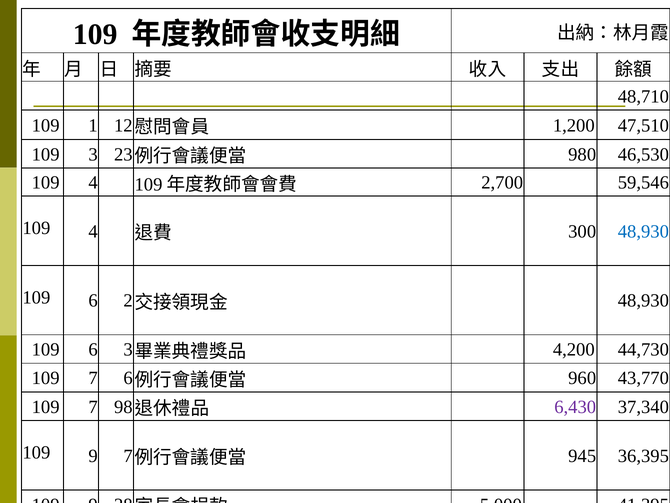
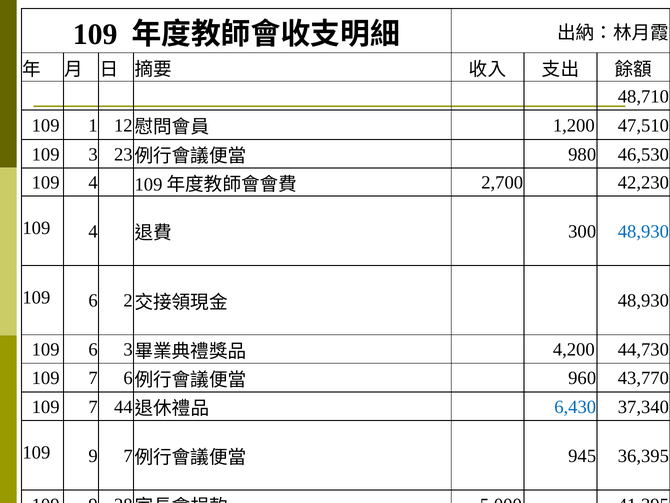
59,546: 59,546 -> 42,230
98: 98 -> 44
6,430 colour: purple -> blue
